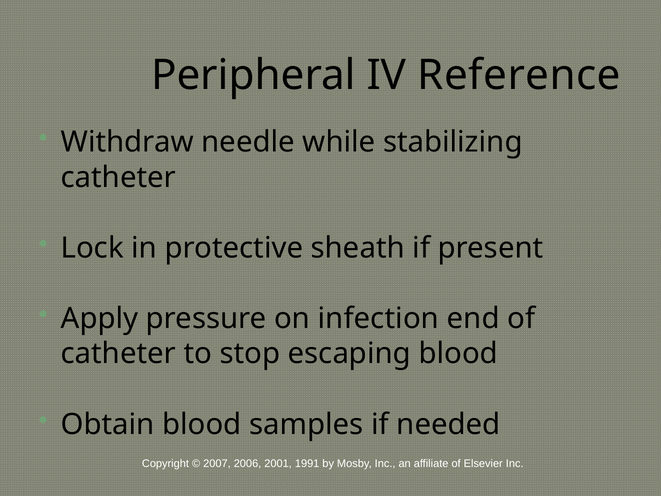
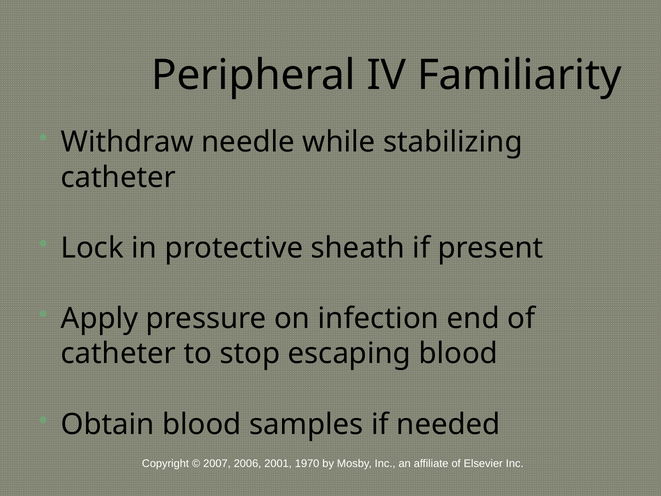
Reference: Reference -> Familiarity
1991: 1991 -> 1970
